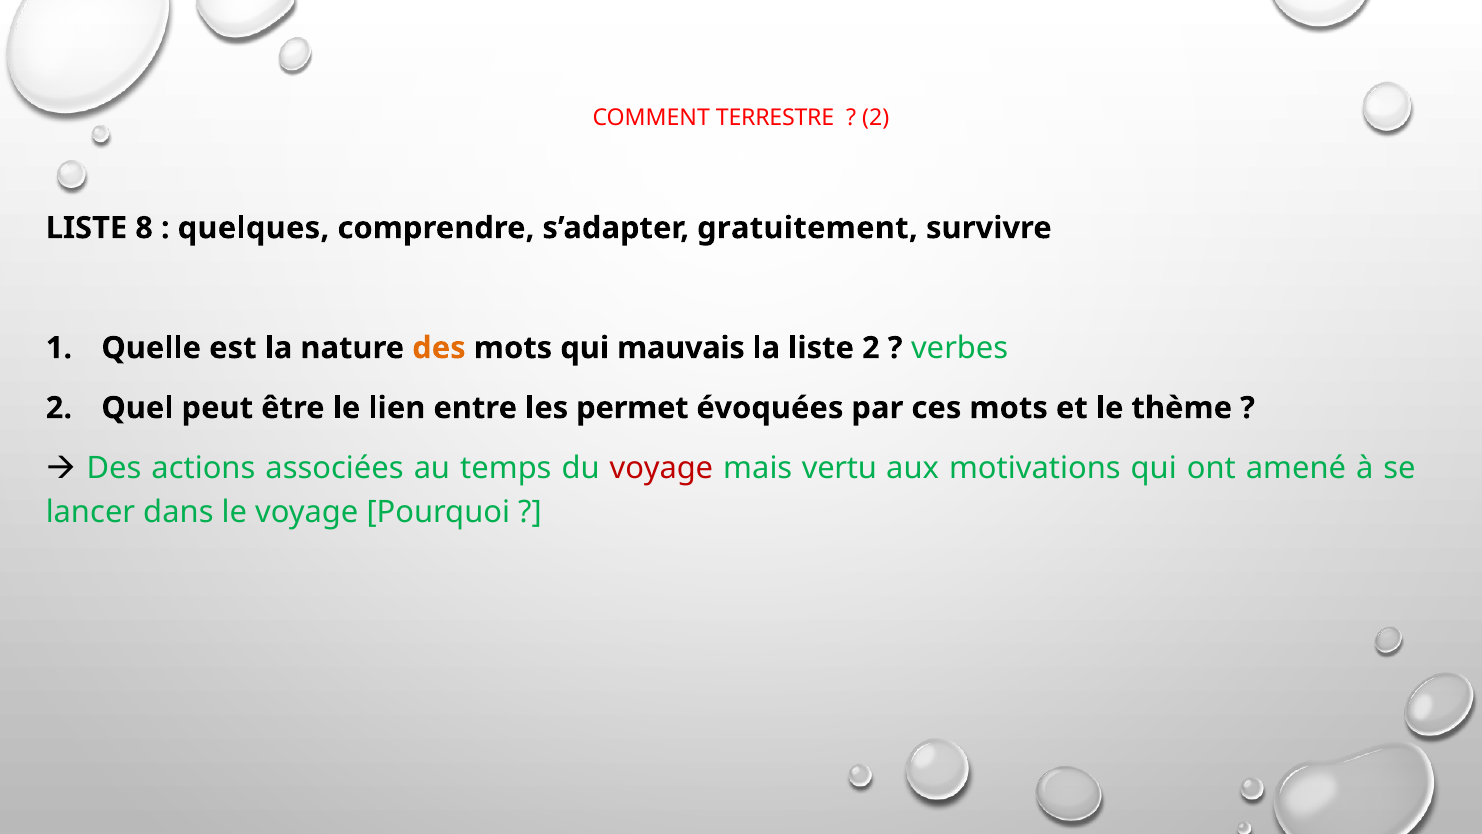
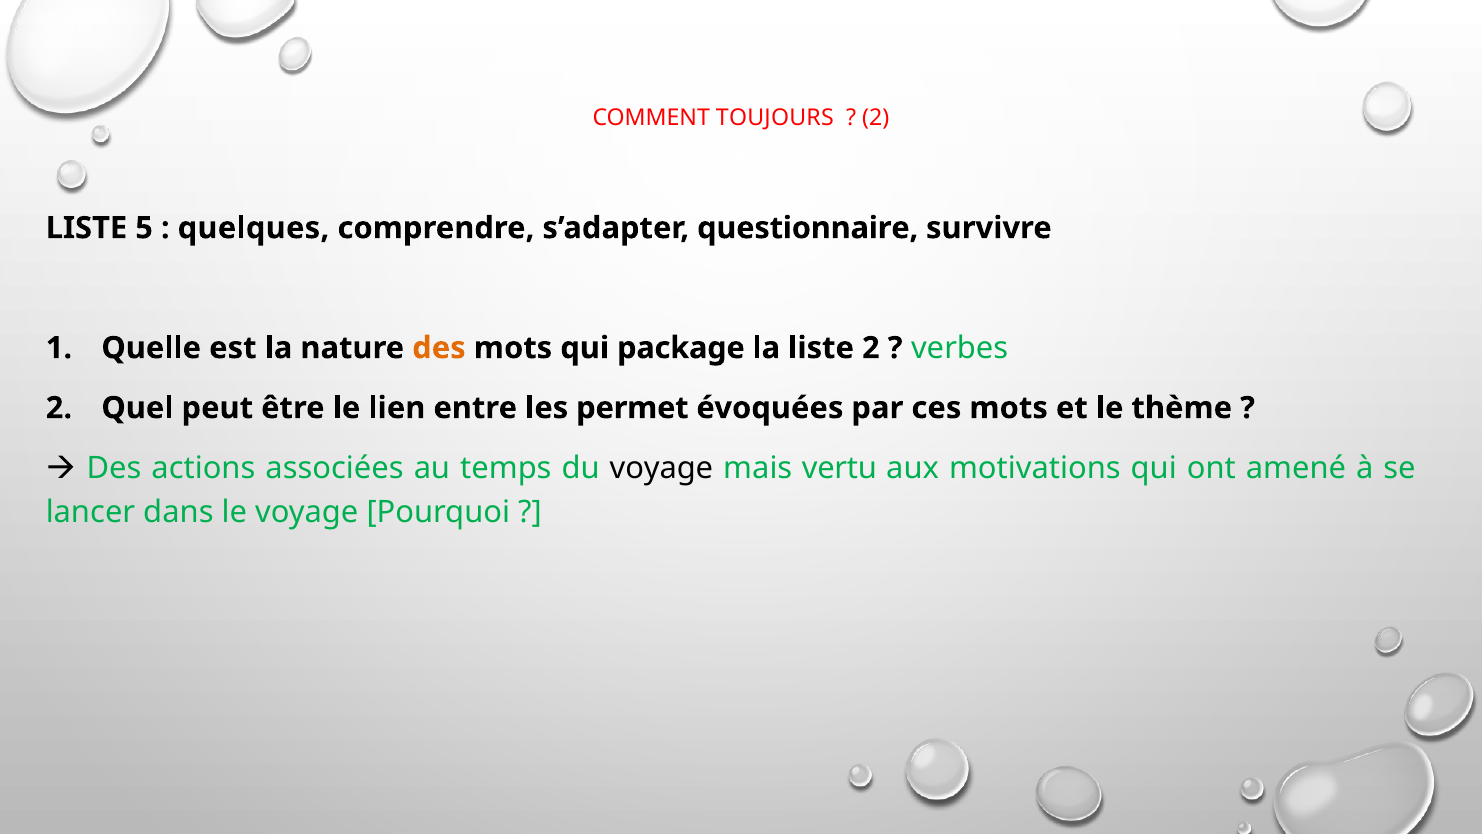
TERRESTRE: TERRESTRE -> TOUJOURS
8: 8 -> 5
gratuitement: gratuitement -> questionnaire
mauvais: mauvais -> package
voyage at (661, 468) colour: red -> black
